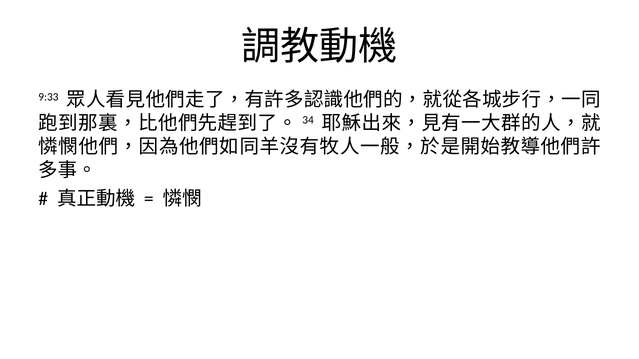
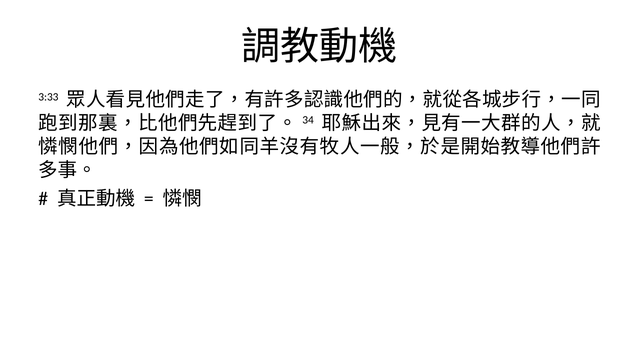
9:33: 9:33 -> 3:33
